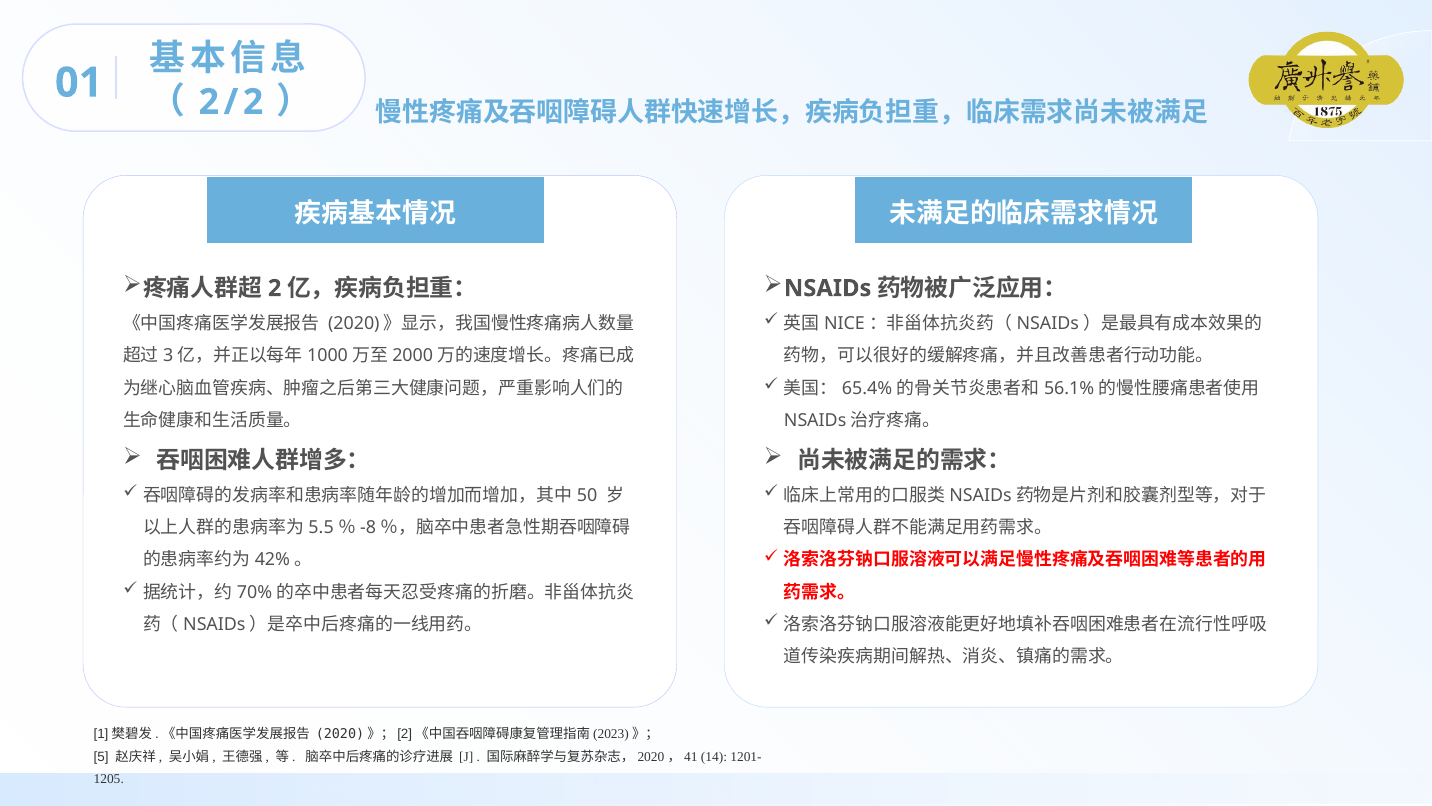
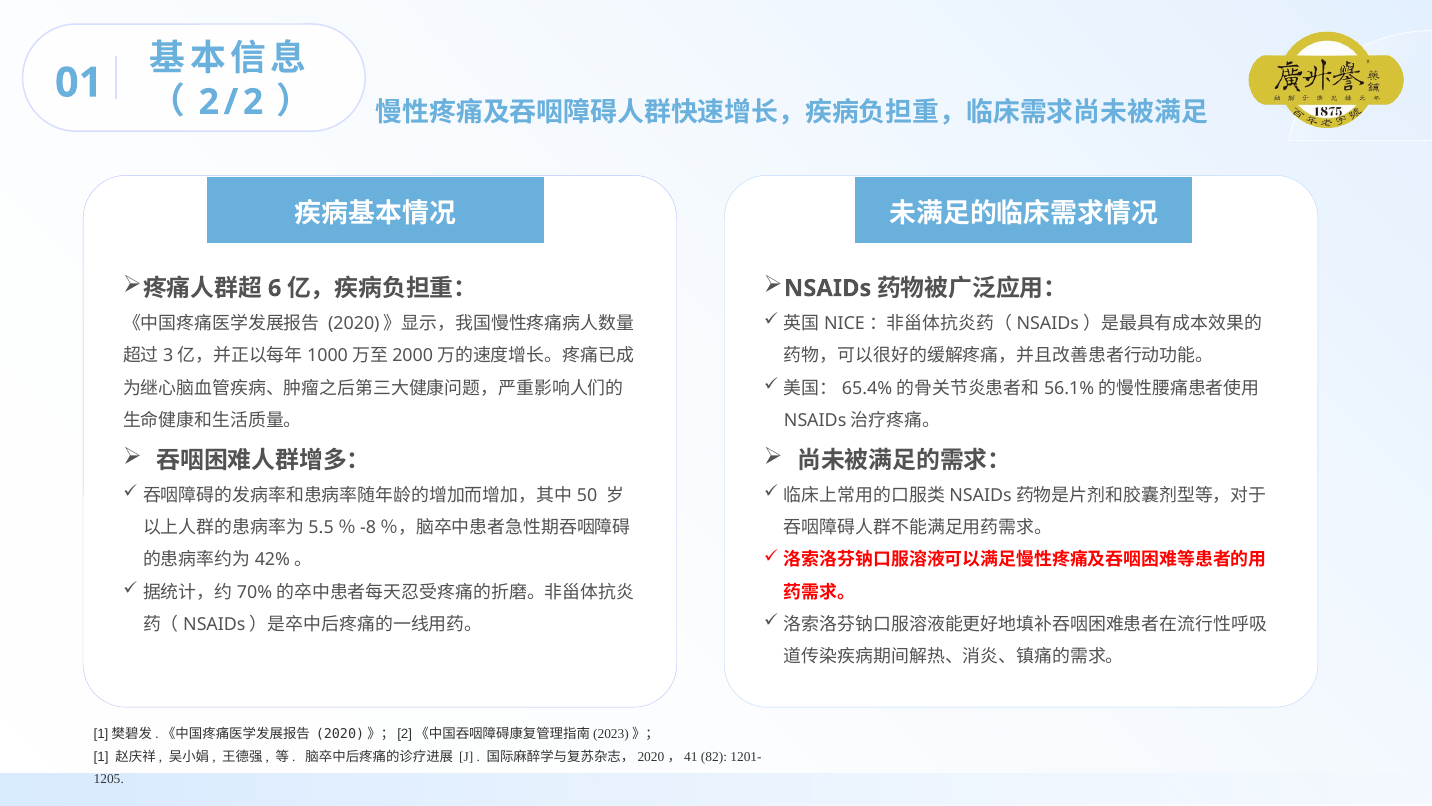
2: 2 -> 6
5: 5 -> 1
14: 14 -> 82
